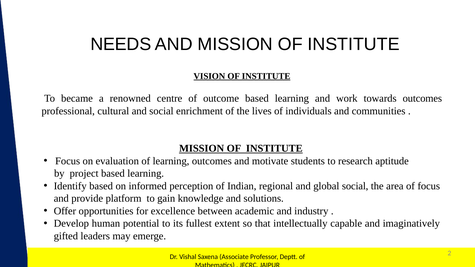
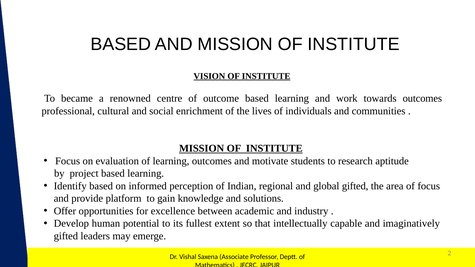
NEEDS at (121, 44): NEEDS -> BASED
global social: social -> gifted
